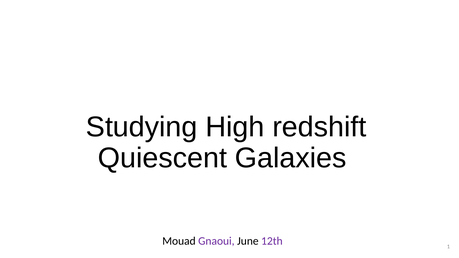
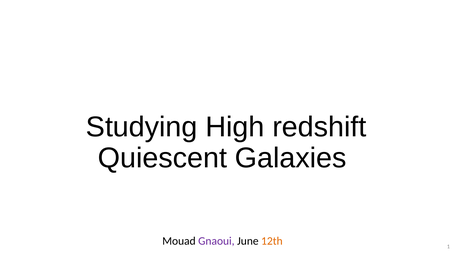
12th colour: purple -> orange
